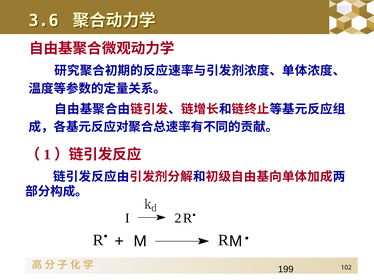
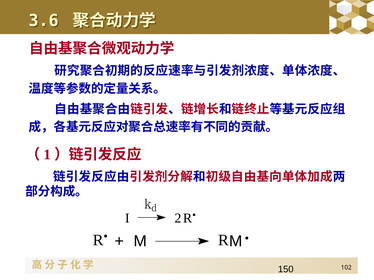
199: 199 -> 150
